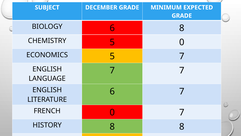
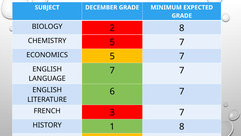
BIOLOGY 6: 6 -> 2
CHEMISTRY 5 0: 0 -> 7
FRENCH 0: 0 -> 3
HISTORY 8: 8 -> 1
